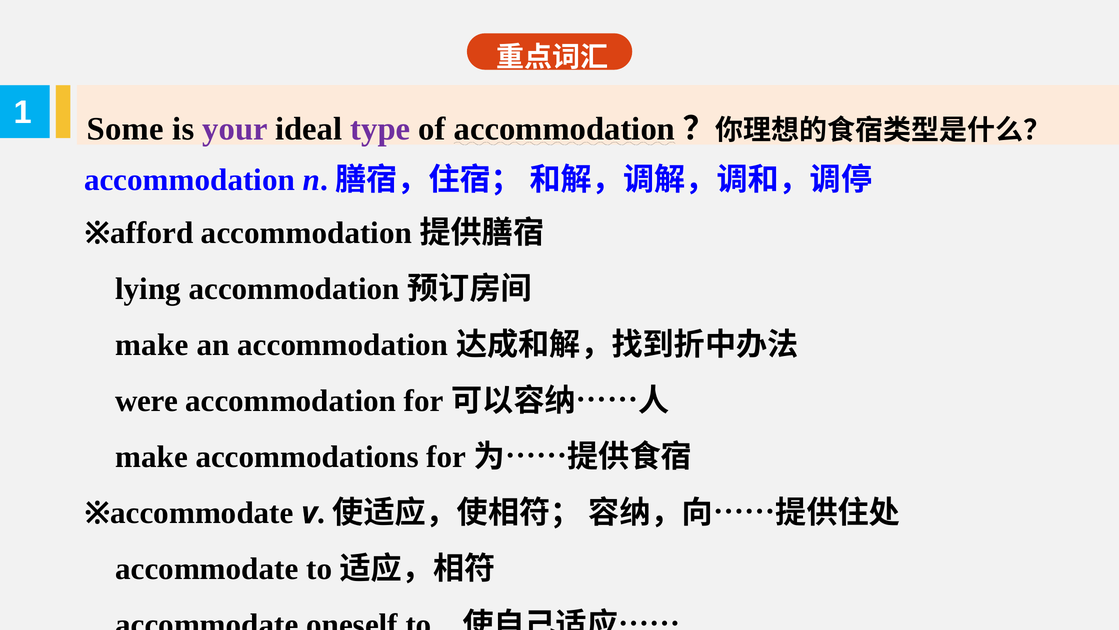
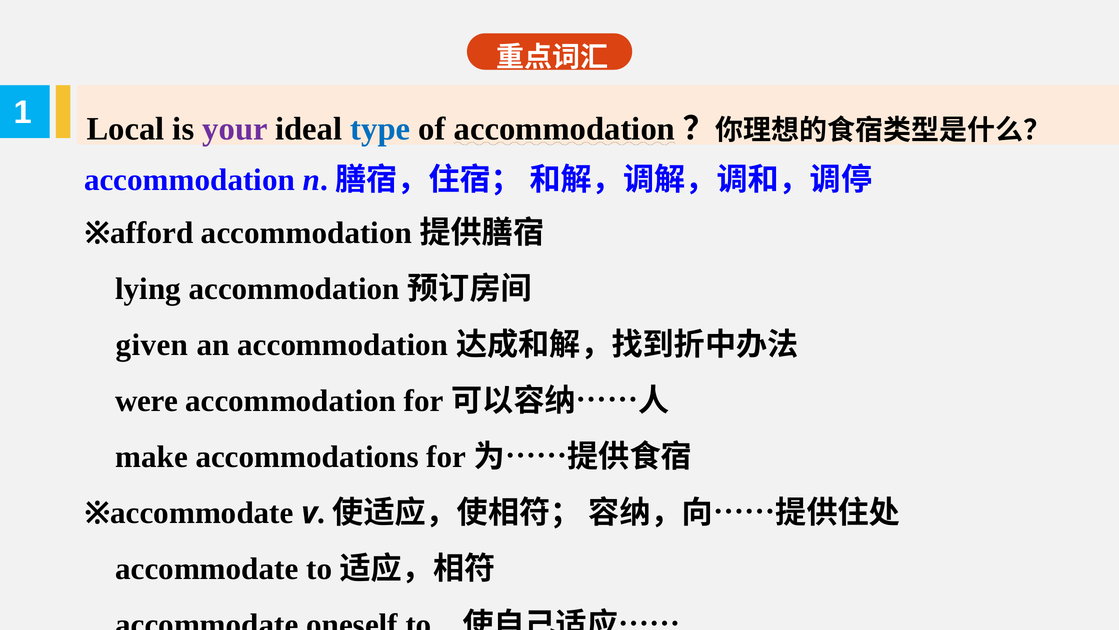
Some: Some -> Local
type colour: purple -> blue
make at (152, 345): make -> given
